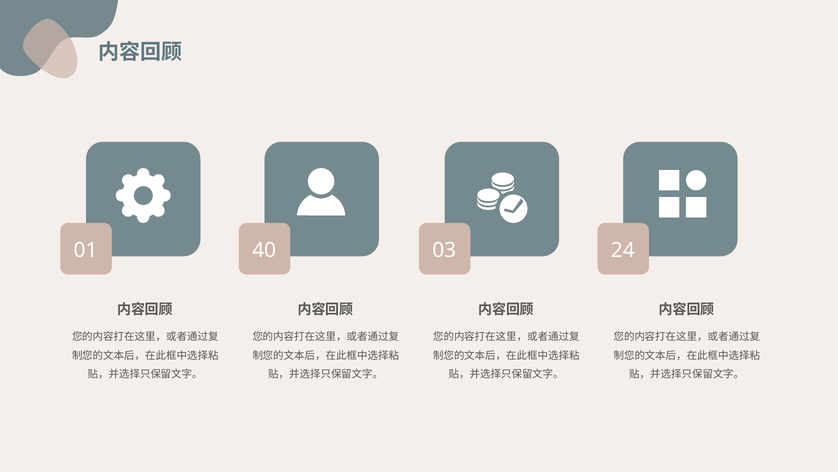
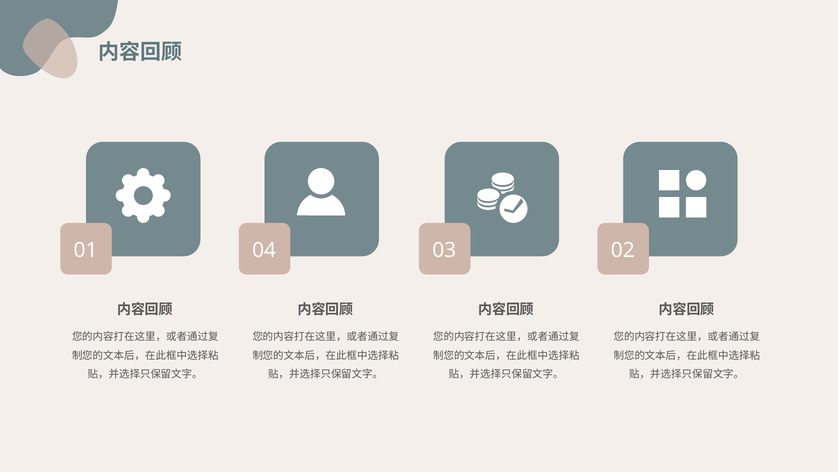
40: 40 -> 04
24: 24 -> 02
